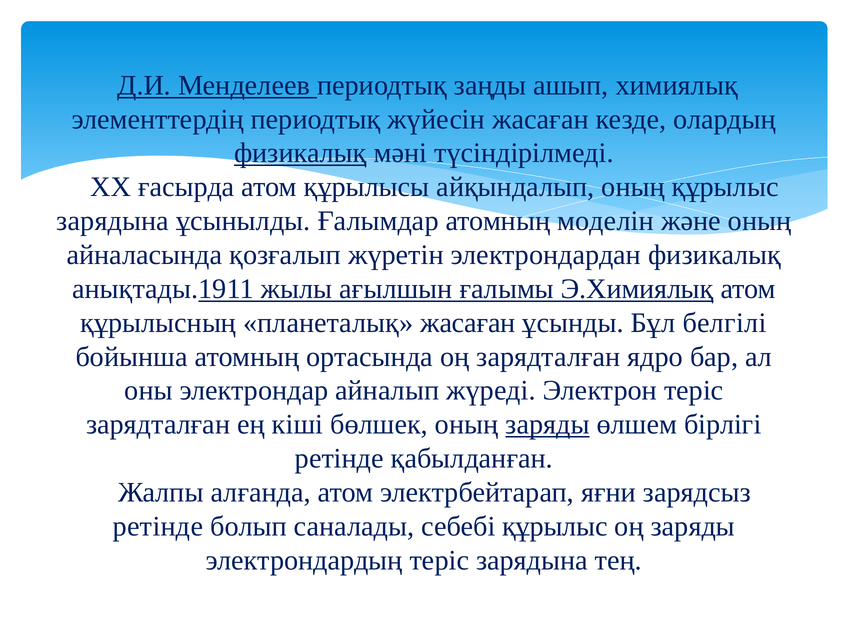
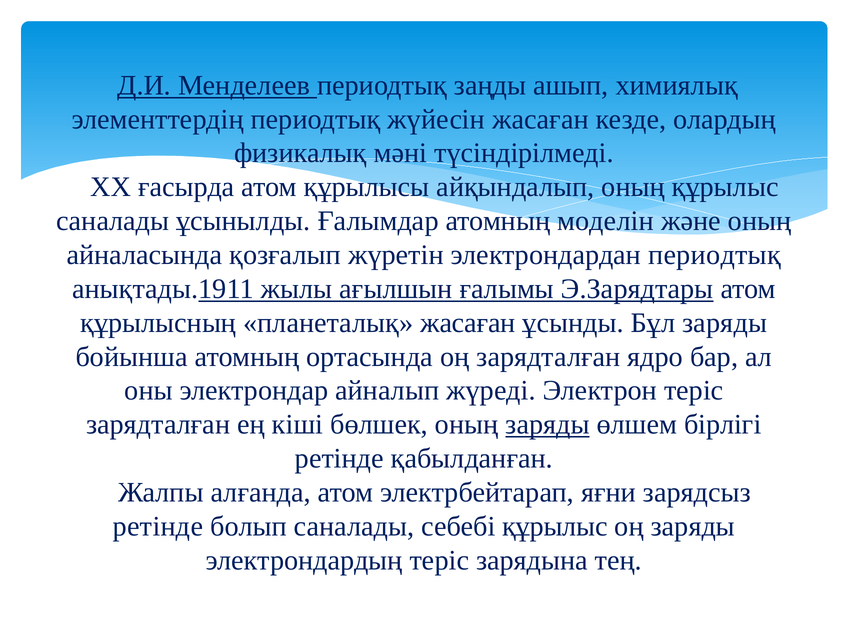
физикалық at (300, 153) underline: present -> none
зарядына at (113, 221): зарядына -> саналады
электрондардан физикалық: физикалық -> периодтық
Э.Химиялық: Э.Химиялық -> Э.Зарядтары
Бұл белгілі: белгілі -> заряды
